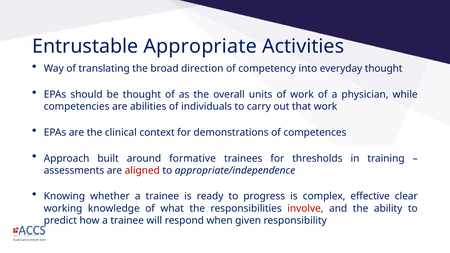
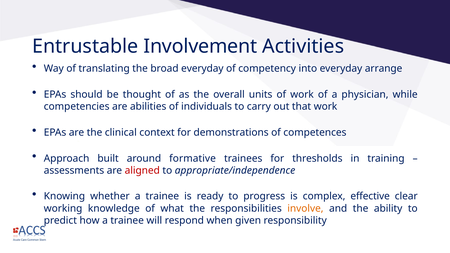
Appropriate: Appropriate -> Involvement
broad direction: direction -> everyday
everyday thought: thought -> arrange
involve colour: red -> orange
